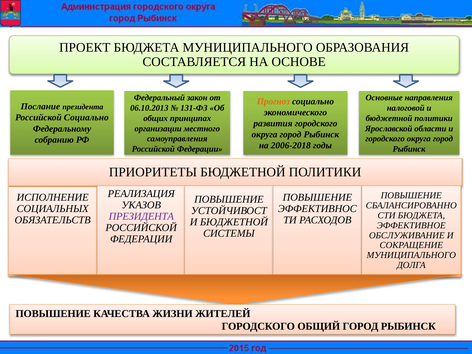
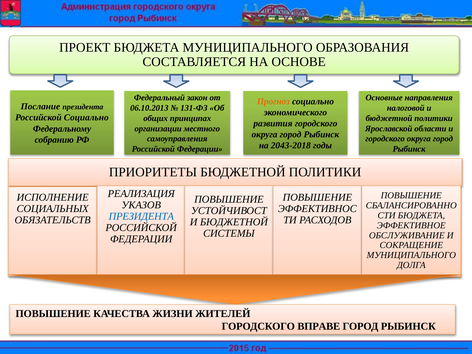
2006-2018: 2006-2018 -> 2043-2018
ПРЕЗИДЕНТА at (141, 216) colour: purple -> blue
ОБЩИЙ: ОБЩИЙ -> ВПРАВЕ
